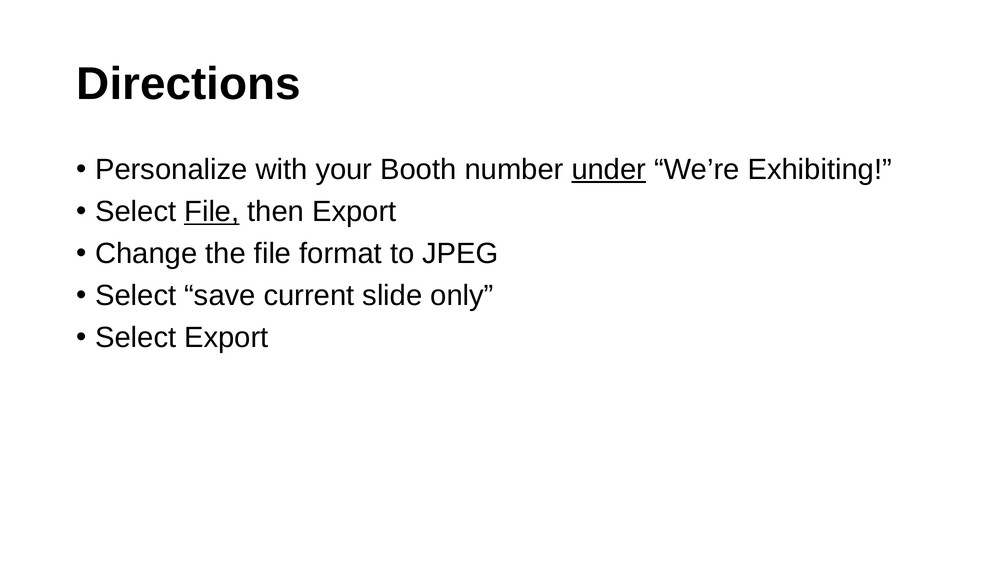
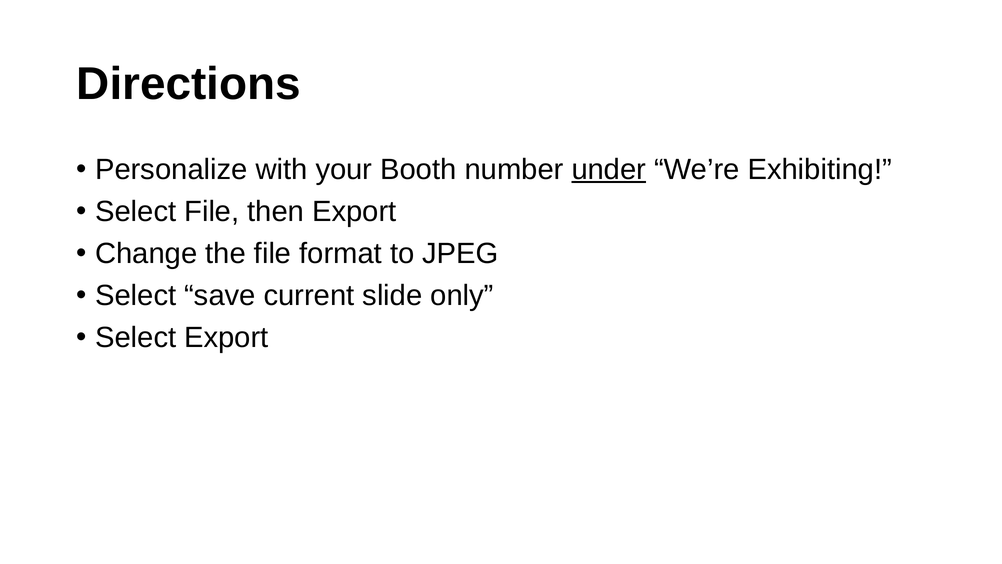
File at (212, 211) underline: present -> none
